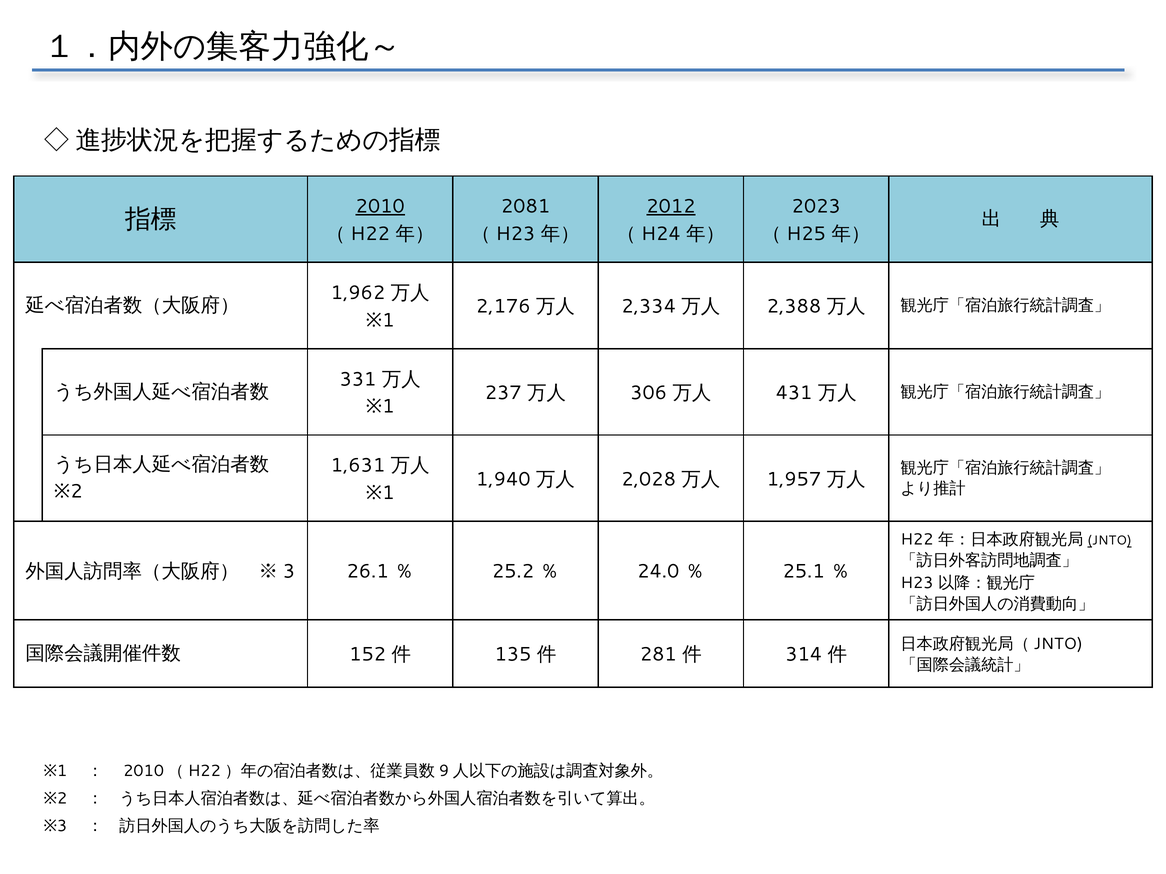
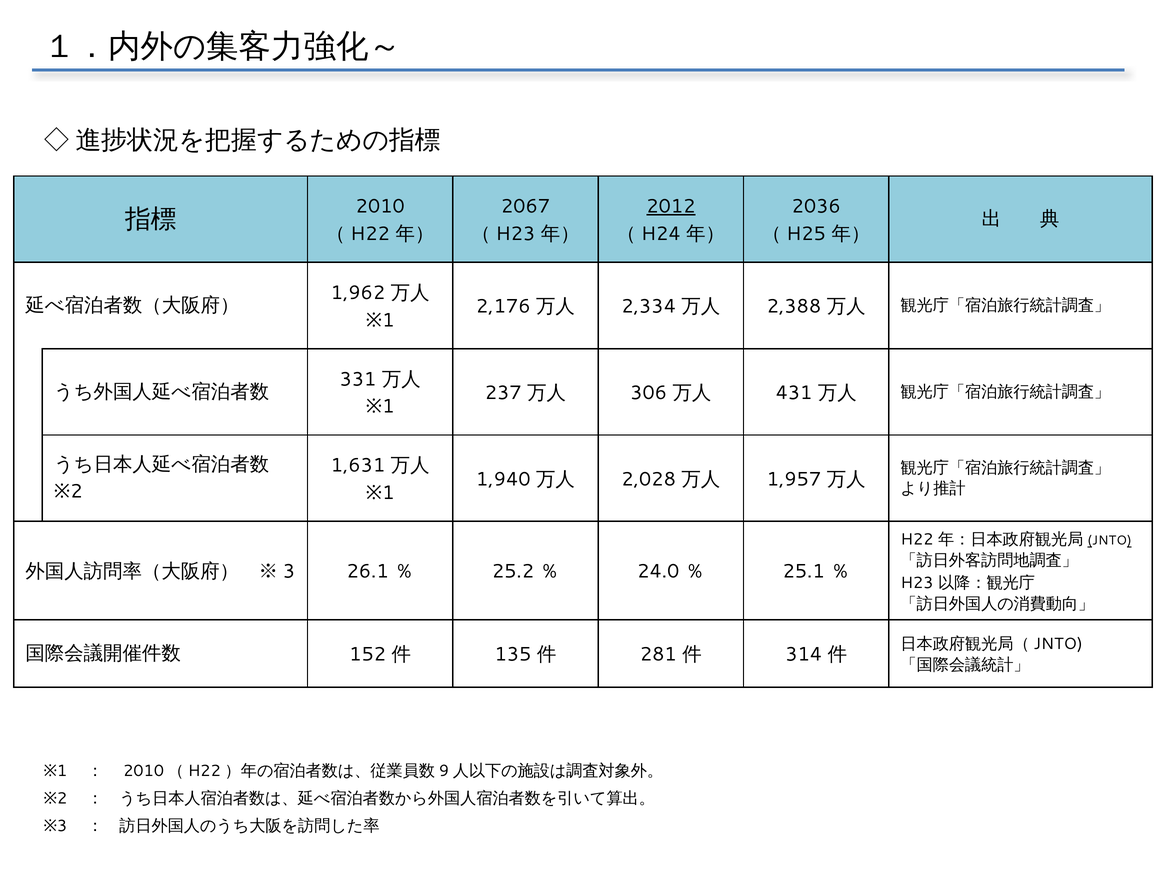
2010 underline: present -> none
2081: 2081 -> 2067
2023: 2023 -> 2036
